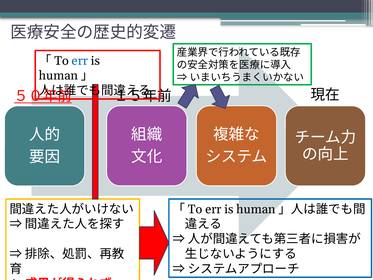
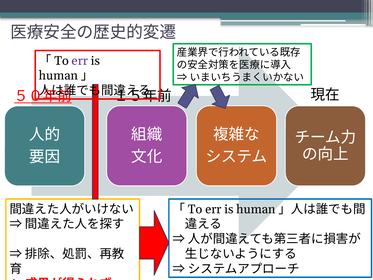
err at (80, 61) colour: blue -> purple
